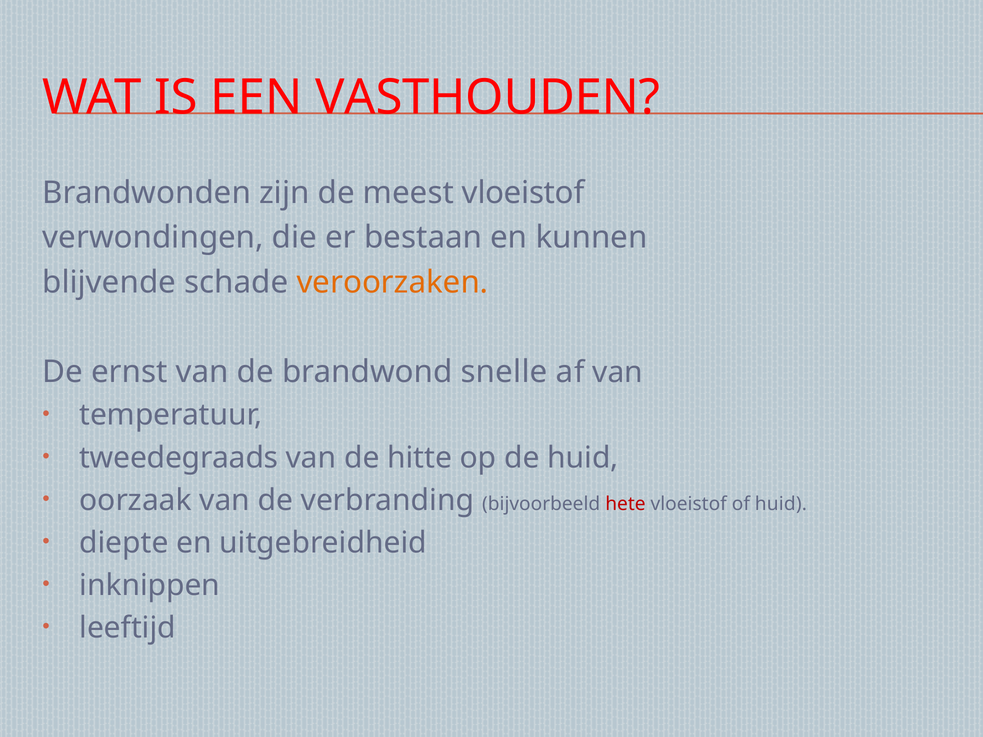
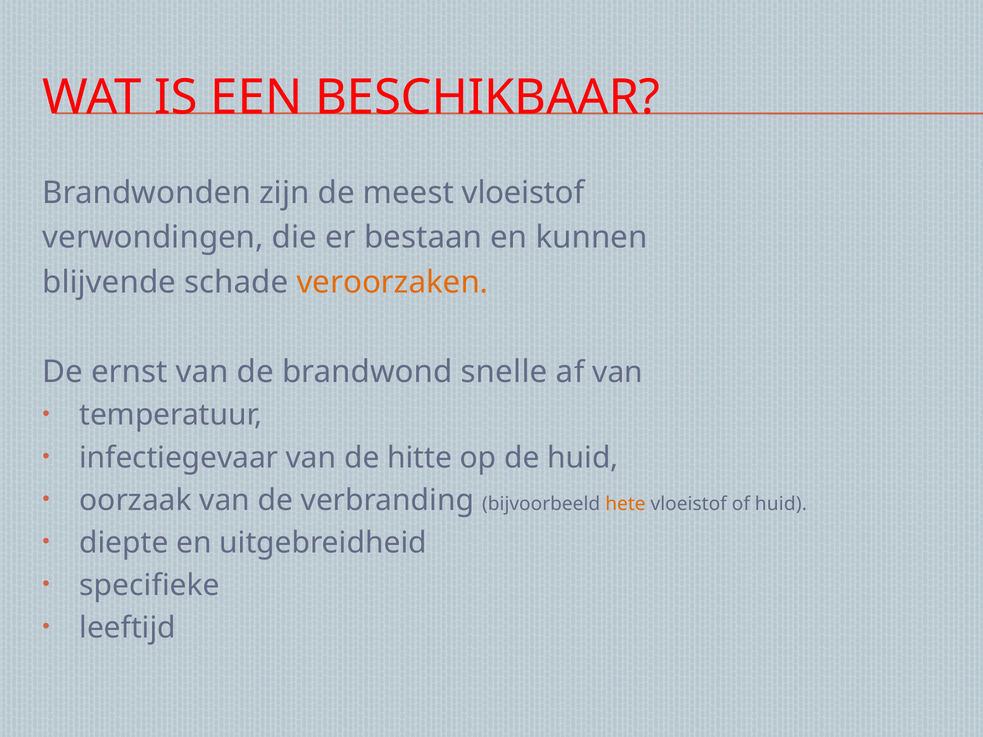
VASTHOUDEN: VASTHOUDEN -> BESCHIKBAAR
tweedegraads: tweedegraads -> infectiegevaar
hete colour: red -> orange
inknippen: inknippen -> specifieke
